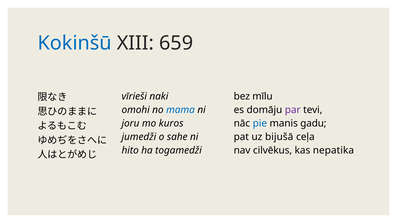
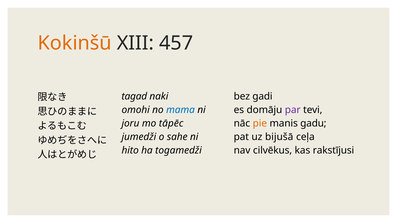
Kokinšū colour: blue -> orange
659: 659 -> 457
vīrieši: vīrieši -> tagad
mīlu: mīlu -> gadi
kuros: kuros -> tāpēc
pie colour: blue -> orange
nepatika: nepatika -> rakstījusi
